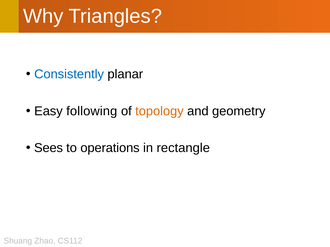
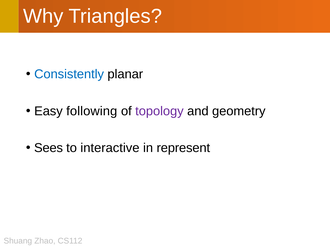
topology colour: orange -> purple
operations: operations -> interactive
rectangle: rectangle -> represent
